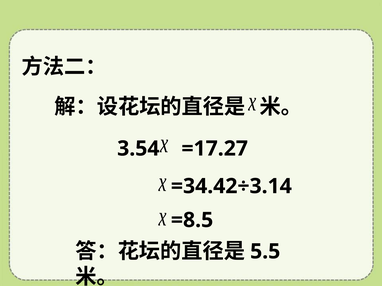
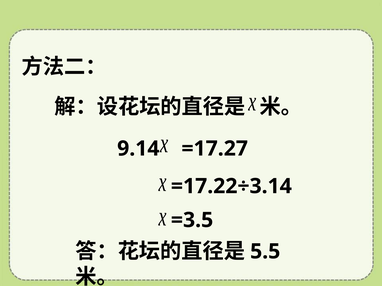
3.54: 3.54 -> 9.14
=34.42÷3.14: =34.42÷3.14 -> =17.22÷3.14
=8.5: =8.5 -> =3.5
